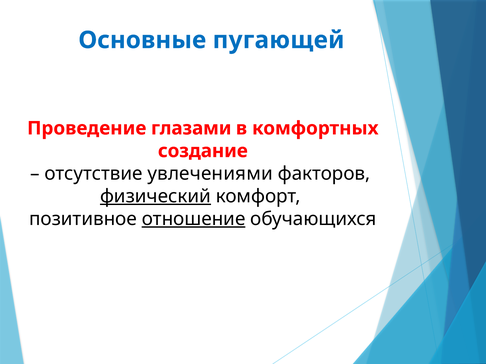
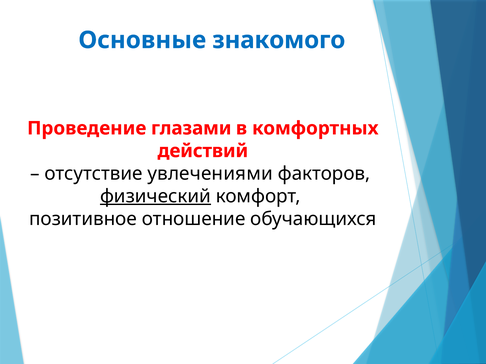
пугающей: пугающей -> знакомого
создание: создание -> действий
отношение underline: present -> none
